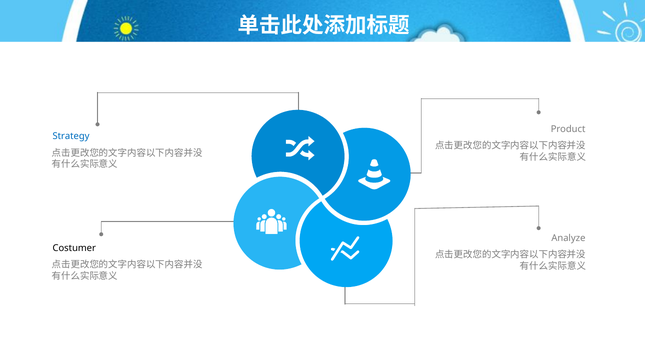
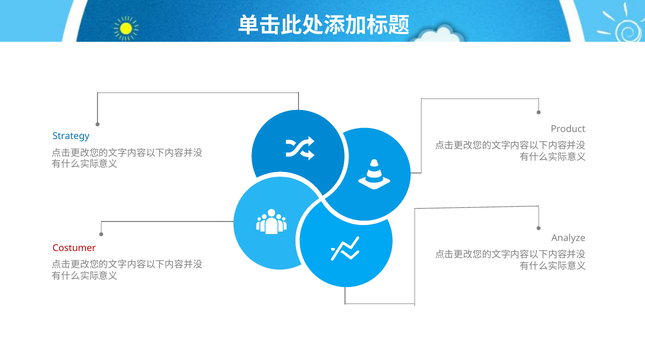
Costumer colour: black -> red
